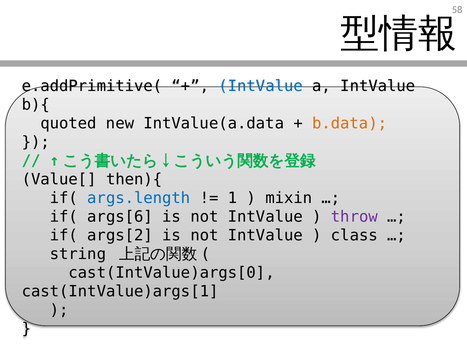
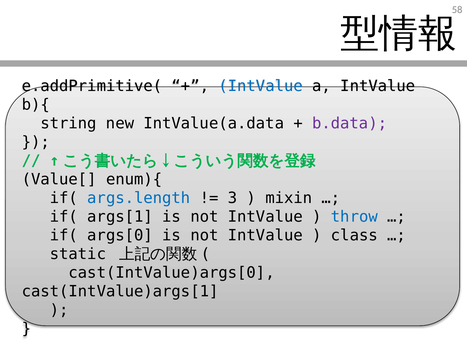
quoted: quoted -> string
b.data colour: orange -> purple
then){: then){ -> enum){
1: 1 -> 3
args[6: args[6 -> args[1
throw colour: purple -> blue
args[2: args[2 -> args[0
string: string -> static
